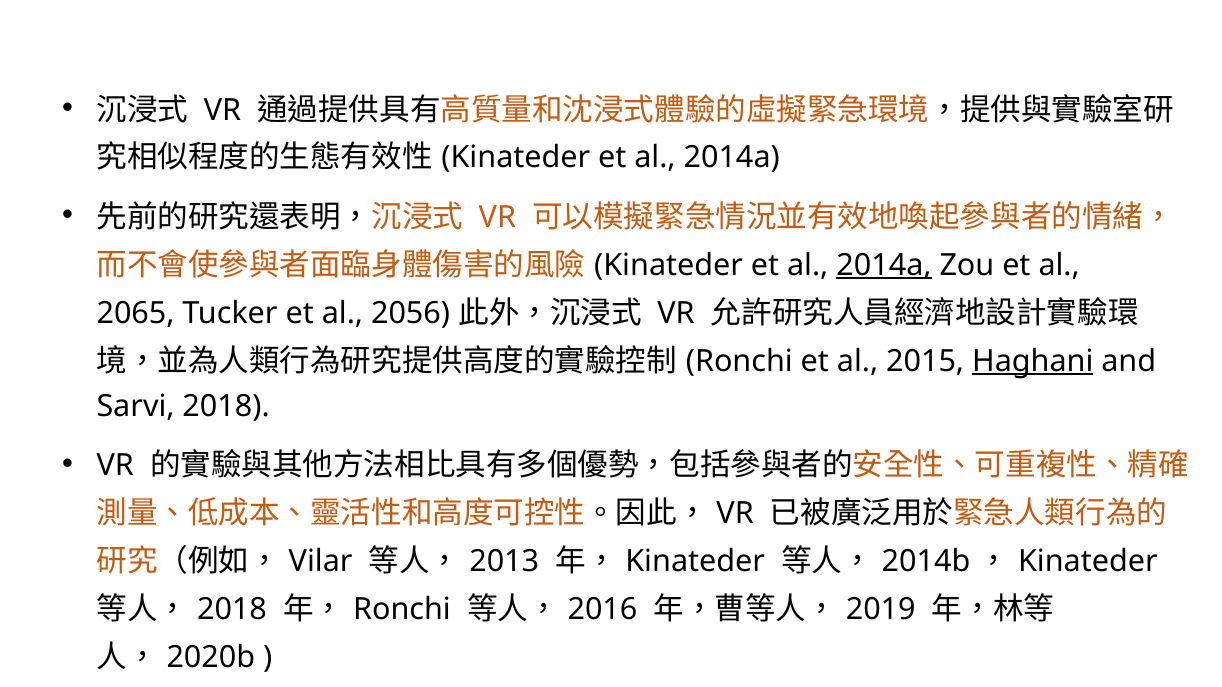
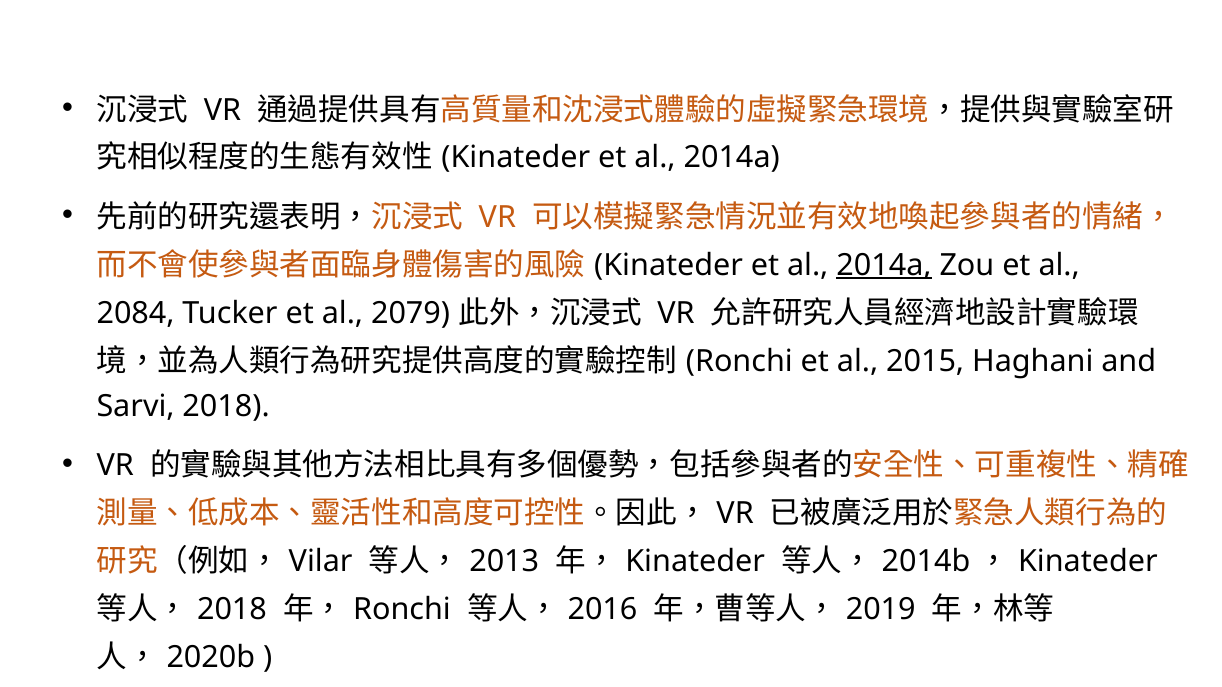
2065: 2065 -> 2084
2056: 2056 -> 2079
Haghani underline: present -> none
